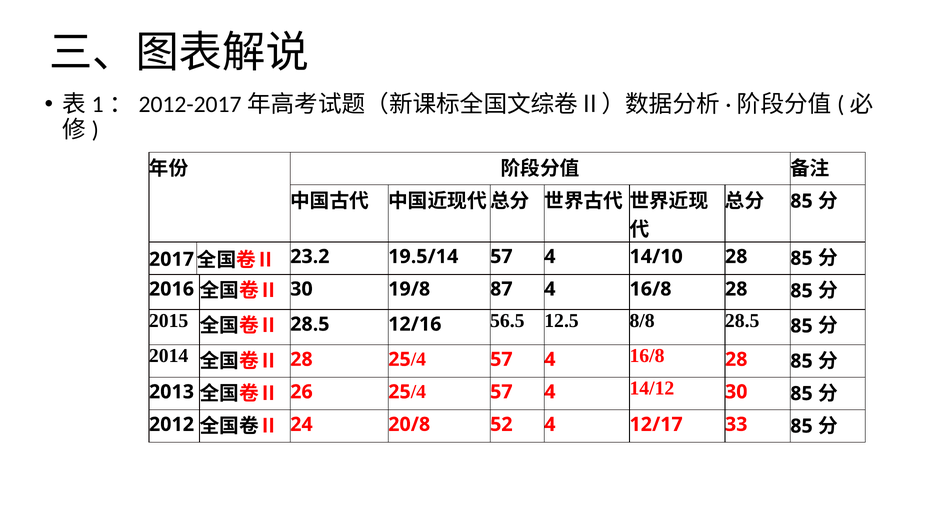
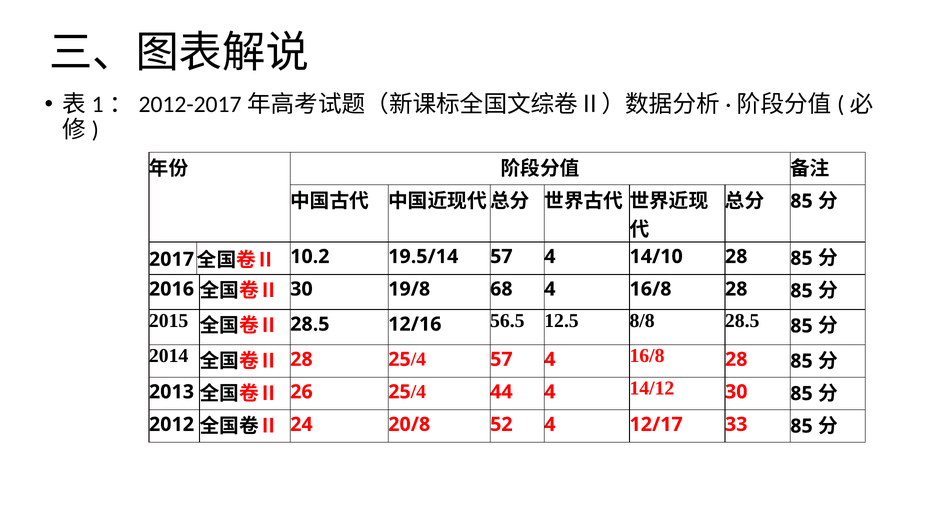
23.2: 23.2 -> 10.2
87: 87 -> 68
57 at (501, 392): 57 -> 44
